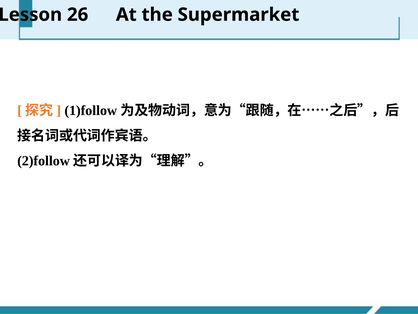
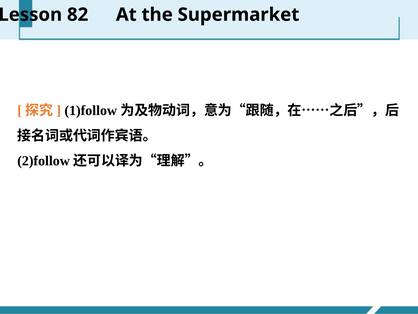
26: 26 -> 82
